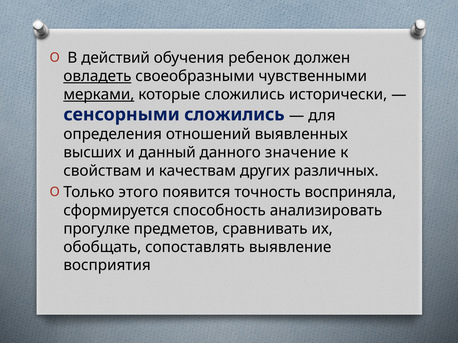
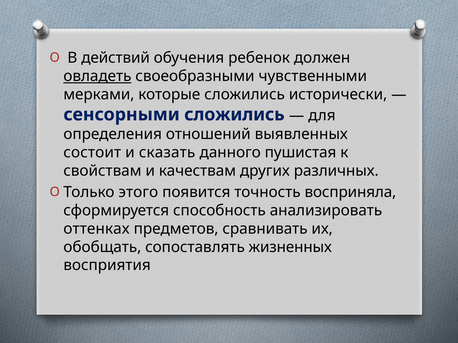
мерками underline: present -> none
высших: высших -> состоит
данный: данный -> сказать
значение: значение -> пушистая
прогулке: прогулке -> оттенках
выявление: выявление -> жизненных
